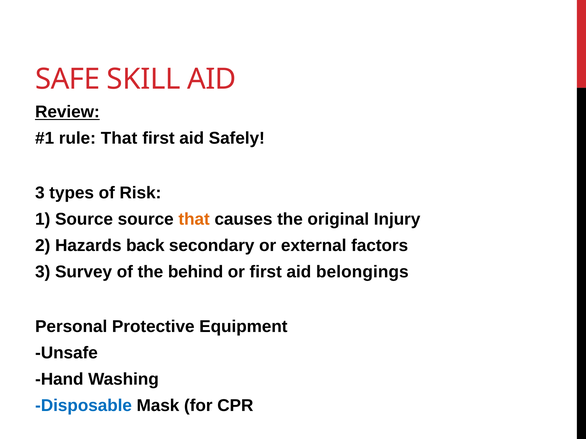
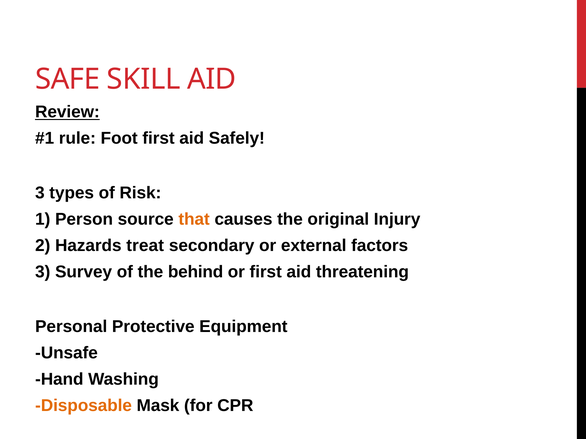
rule That: That -> Foot
1 Source: Source -> Person
back: back -> treat
belongings: belongings -> threatening
Disposable colour: blue -> orange
